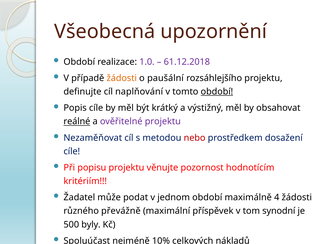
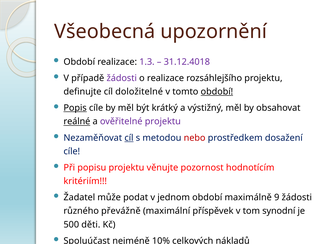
1.0: 1.0 -> 1.3
61.12.2018: 61.12.2018 -> 31.12.4018
žádosti at (122, 78) colour: orange -> purple
o paušální: paušální -> realizace
naplňování: naplňování -> doložitelné
Popis underline: none -> present
cíl at (129, 138) underline: none -> present
4: 4 -> 9
byly: byly -> děti
